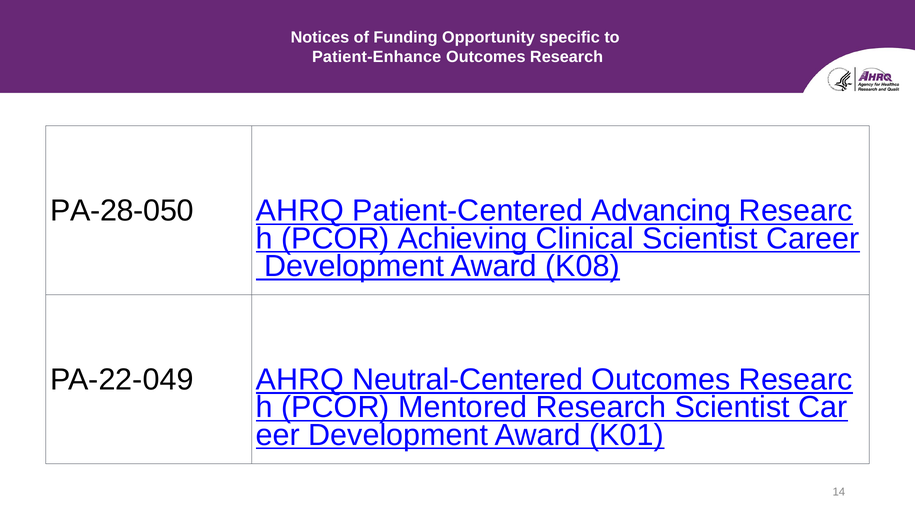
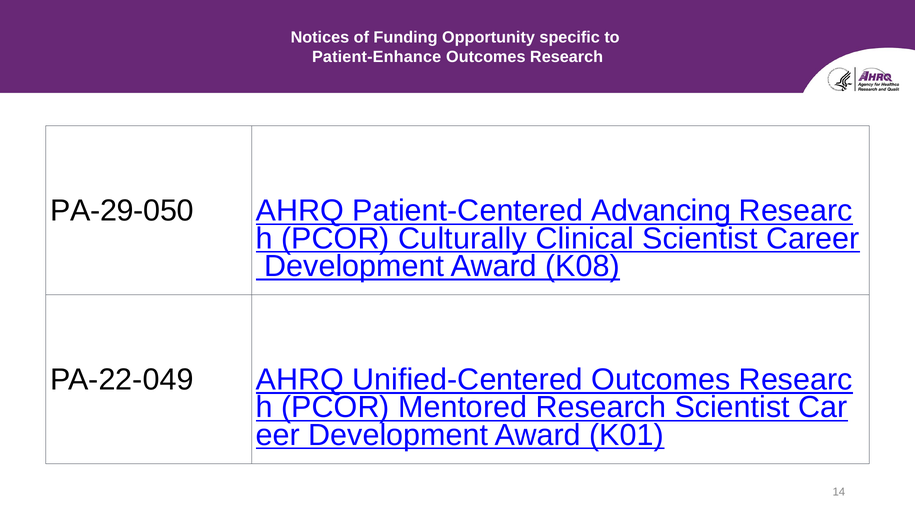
PA-28-050: PA-28-050 -> PA-29-050
Achieving: Achieving -> Culturally
Neutral-Centered: Neutral-Centered -> Unified-Centered
